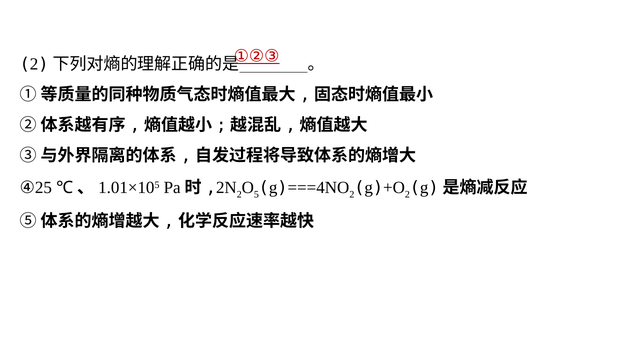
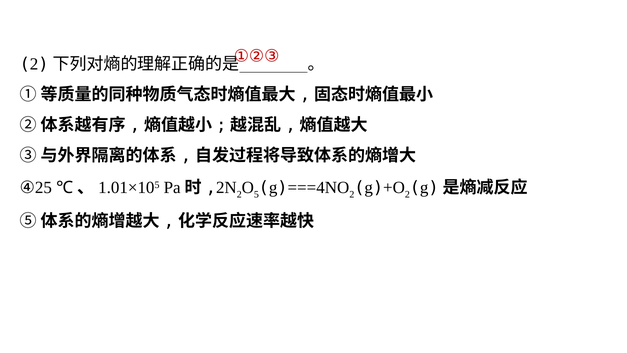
①②③ underline: present -> none
